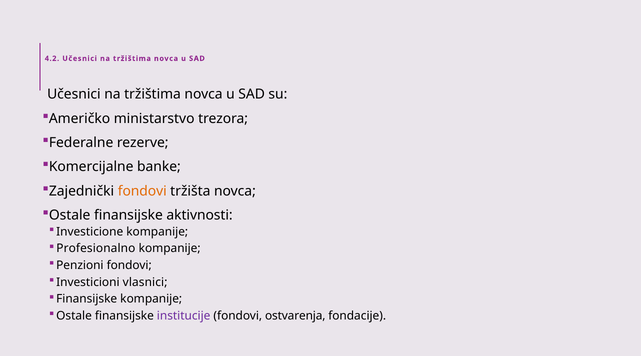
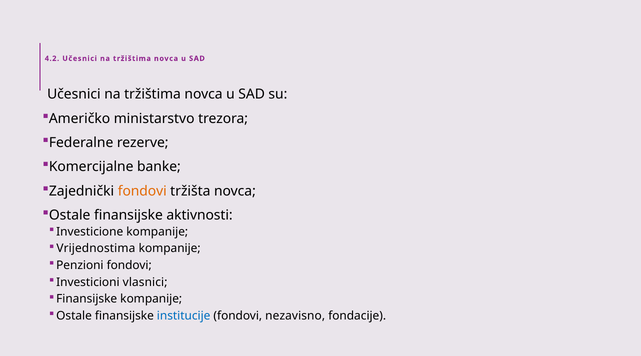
Profesionalno: Profesionalno -> Vrijednostima
institucije colour: purple -> blue
ostvarenja: ostvarenja -> nezavisno
